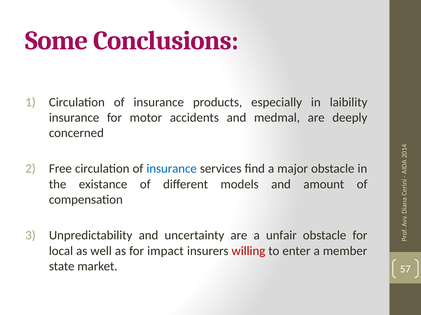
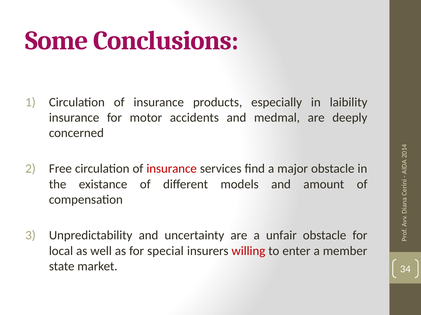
insurance at (172, 169) colour: blue -> red
impact: impact -> special
57: 57 -> 34
